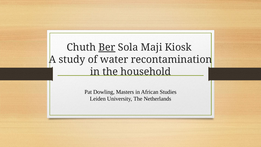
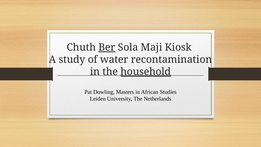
household underline: none -> present
